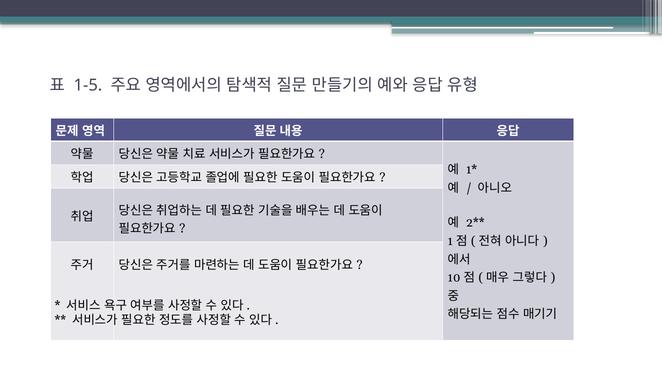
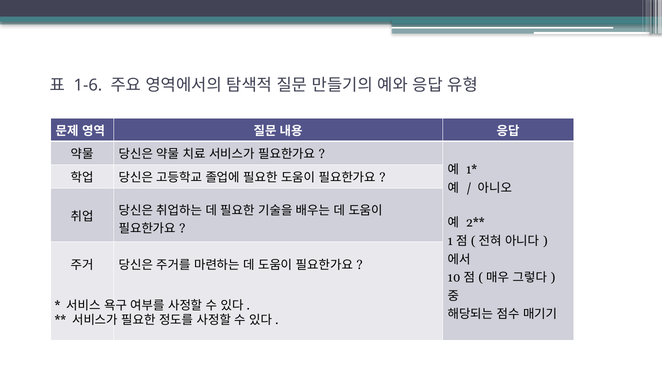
1-5: 1-5 -> 1-6
